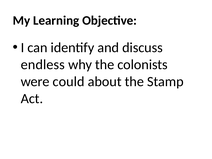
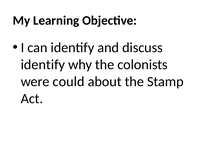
endless at (43, 65): endless -> identify
